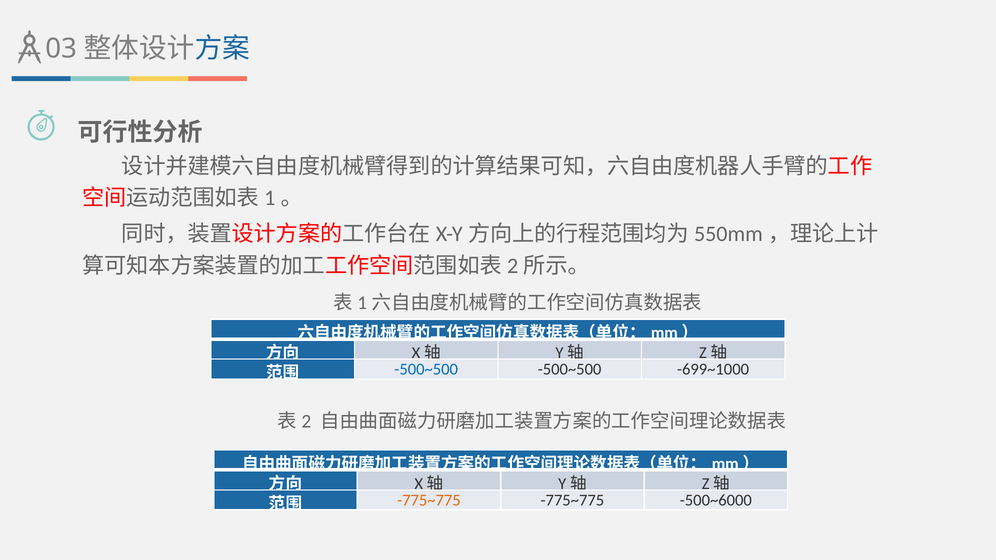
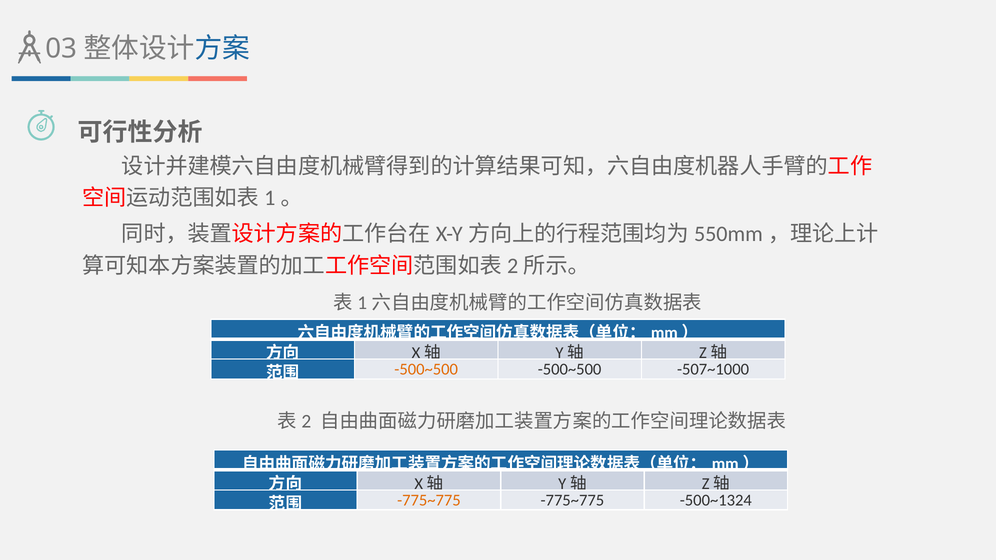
-500~500 at (426, 370) colour: blue -> orange
-699~1000: -699~1000 -> -507~1000
-500~6000: -500~6000 -> -500~1324
